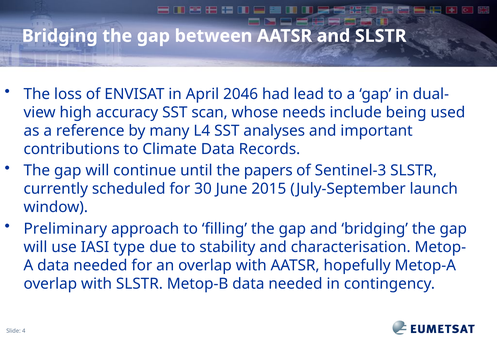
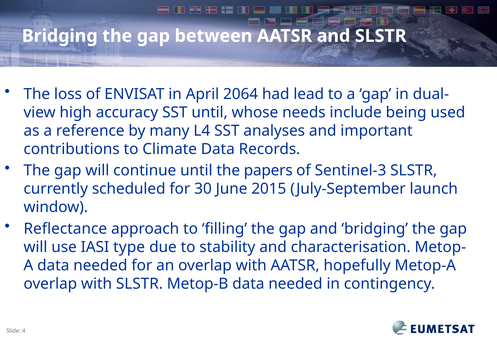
2046: 2046 -> 2064
SST scan: scan -> until
Preliminary: Preliminary -> Reflectance
